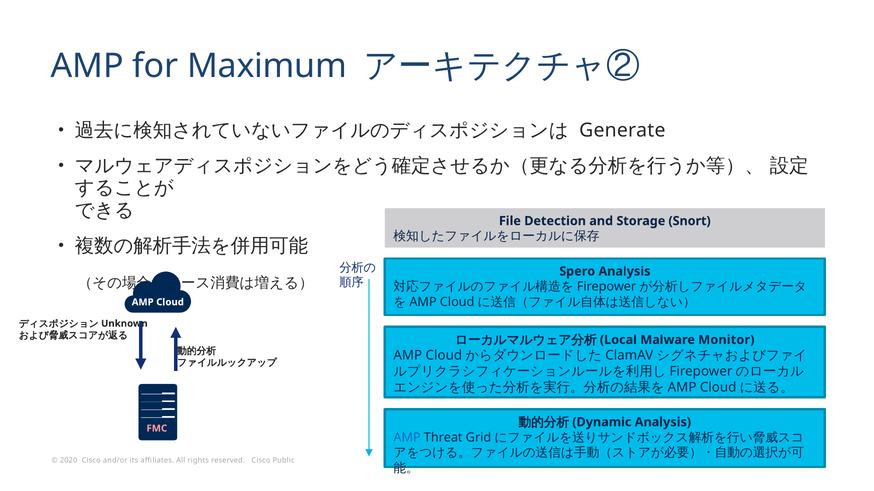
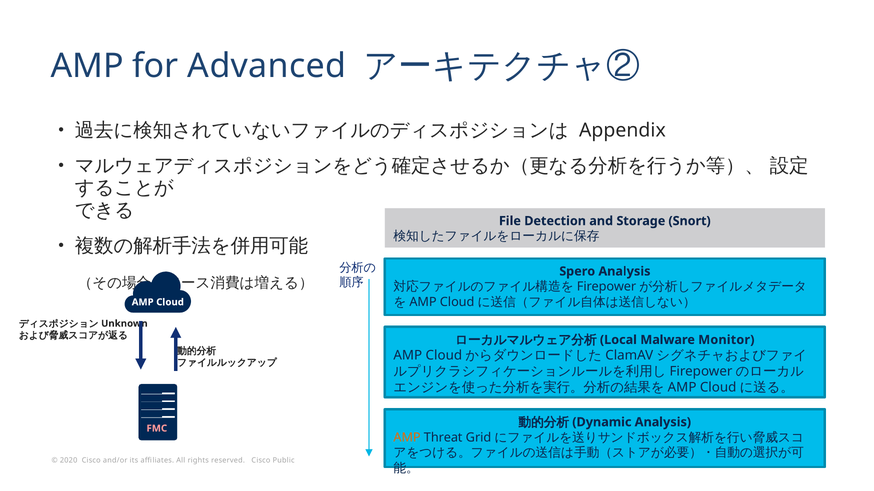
Maximum: Maximum -> Advanced
Generate: Generate -> Appendix
AMP at (407, 438) colour: blue -> orange
